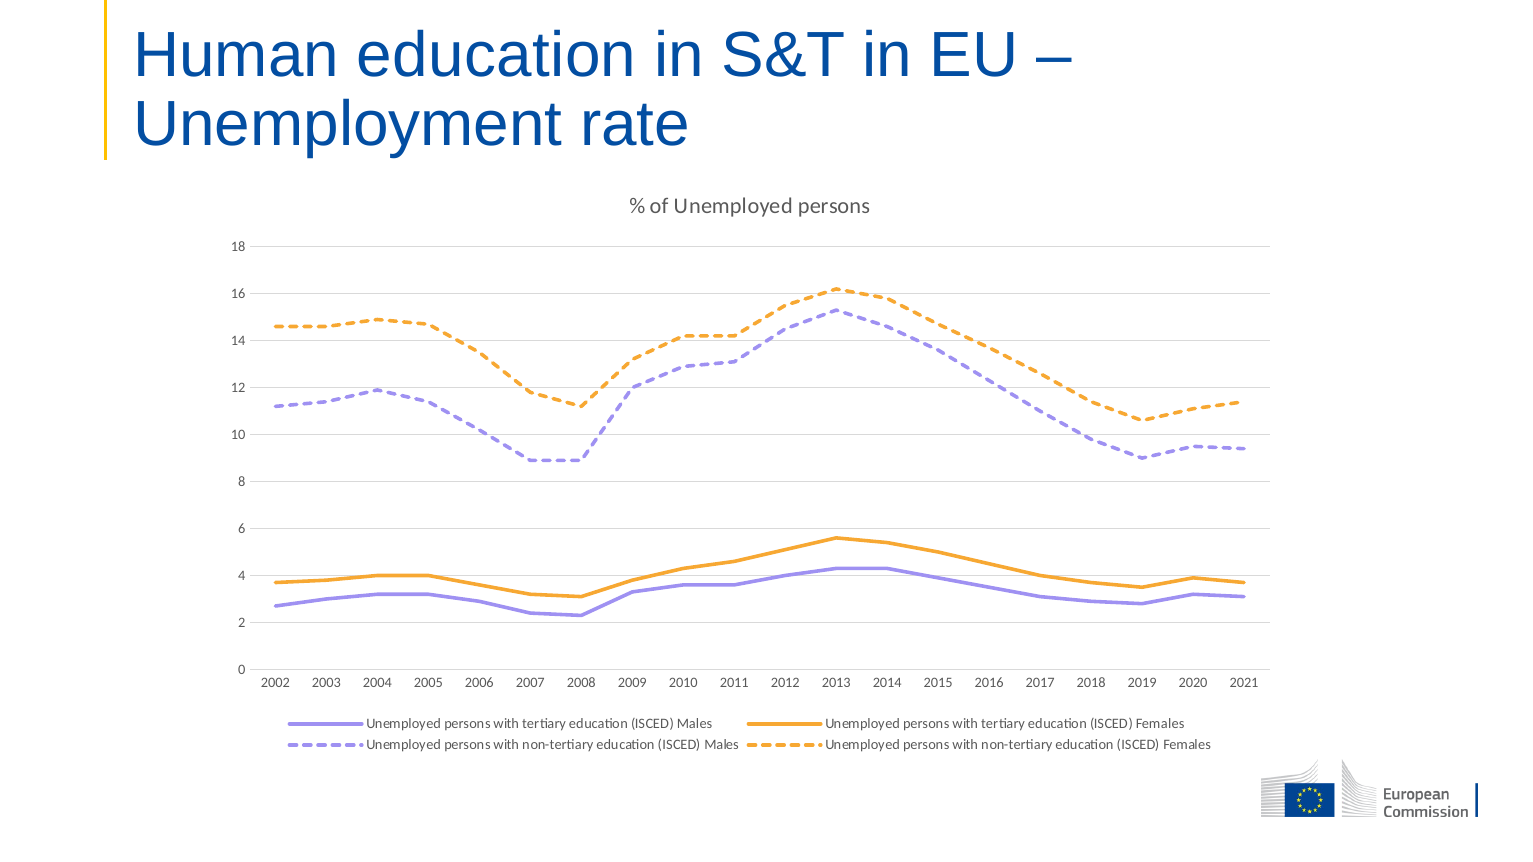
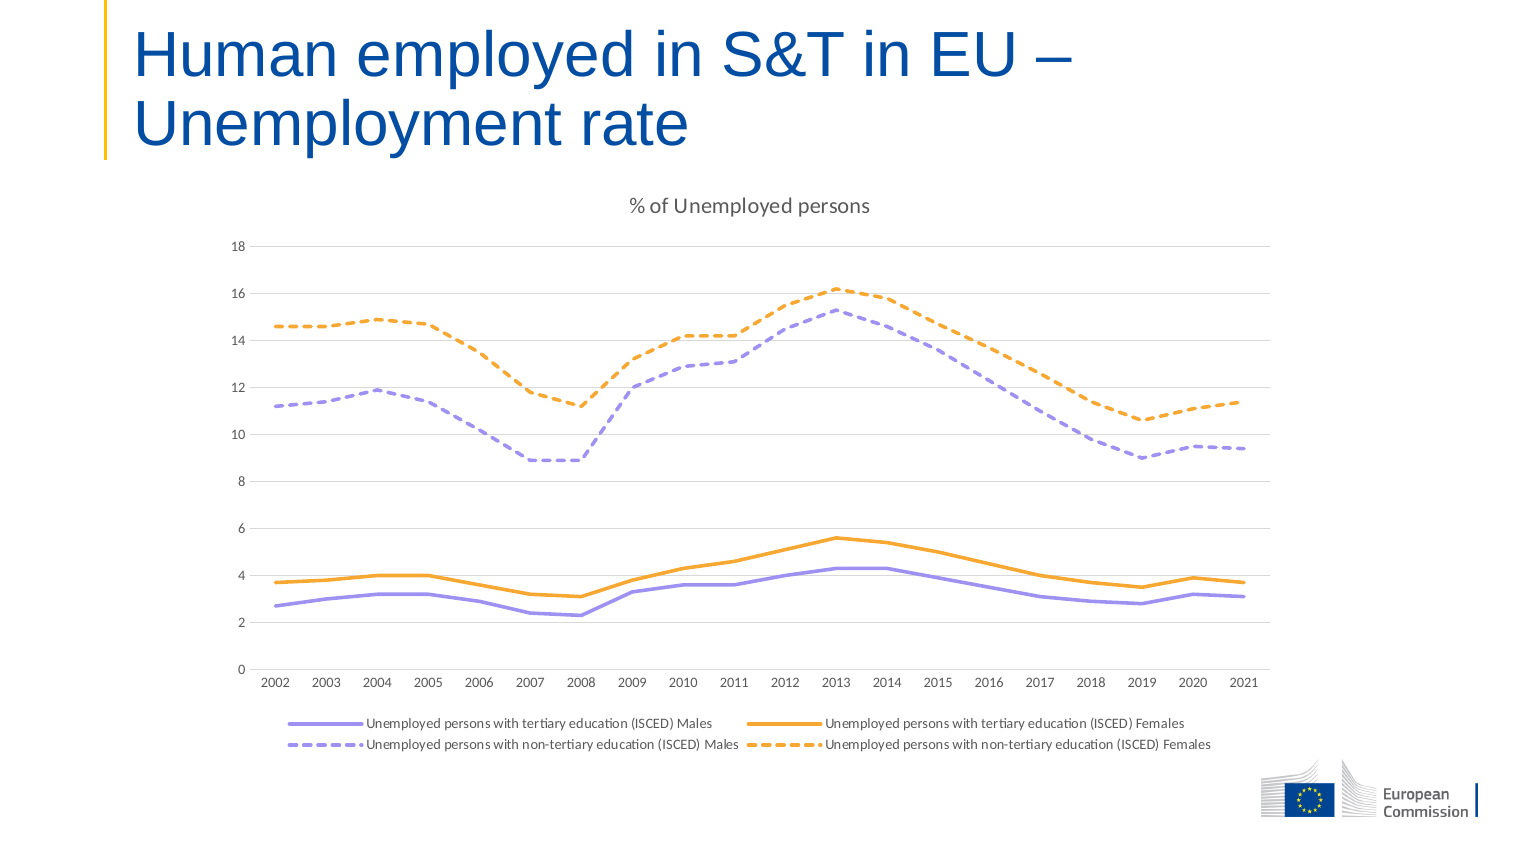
Human education: education -> employed
